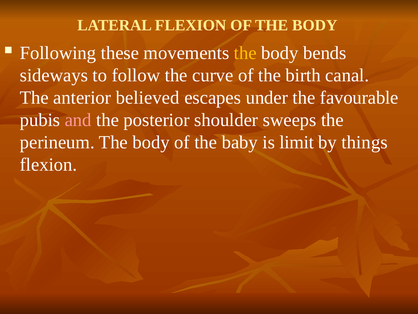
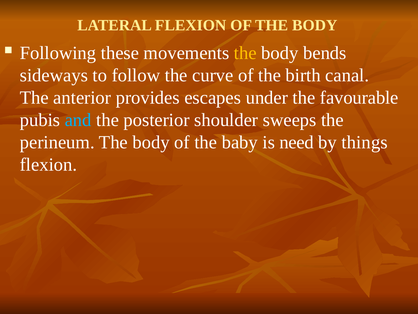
believed: believed -> provides
and colour: pink -> light blue
limit: limit -> need
